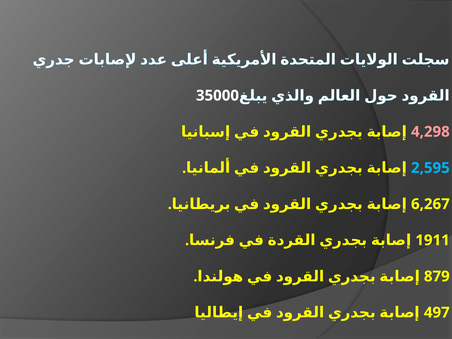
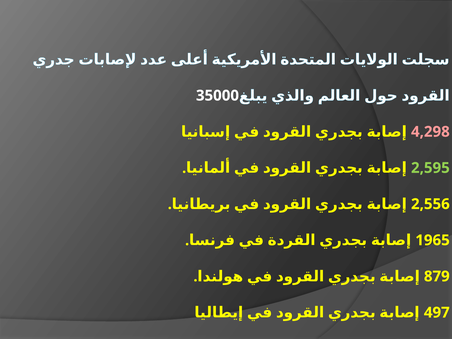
2,595 colour: light blue -> light green
6,267: 6,267 -> 2,556
1911: 1911 -> 1965
